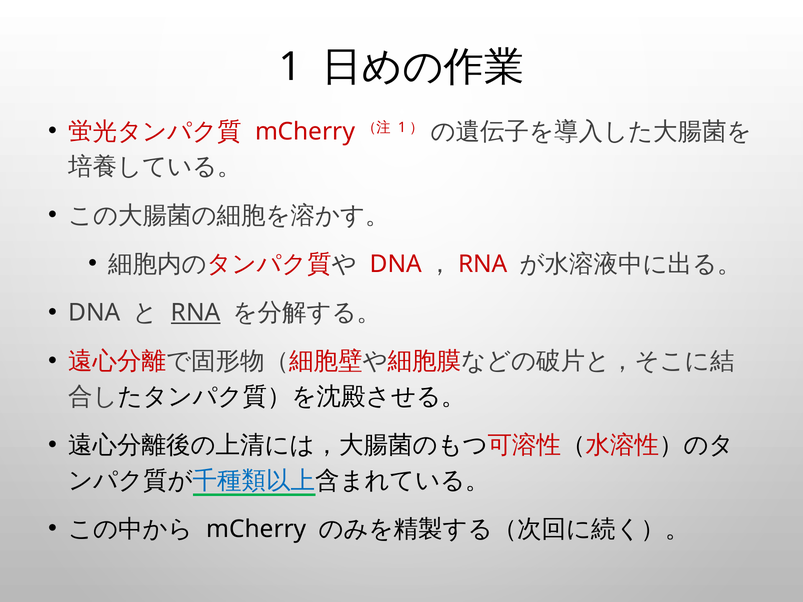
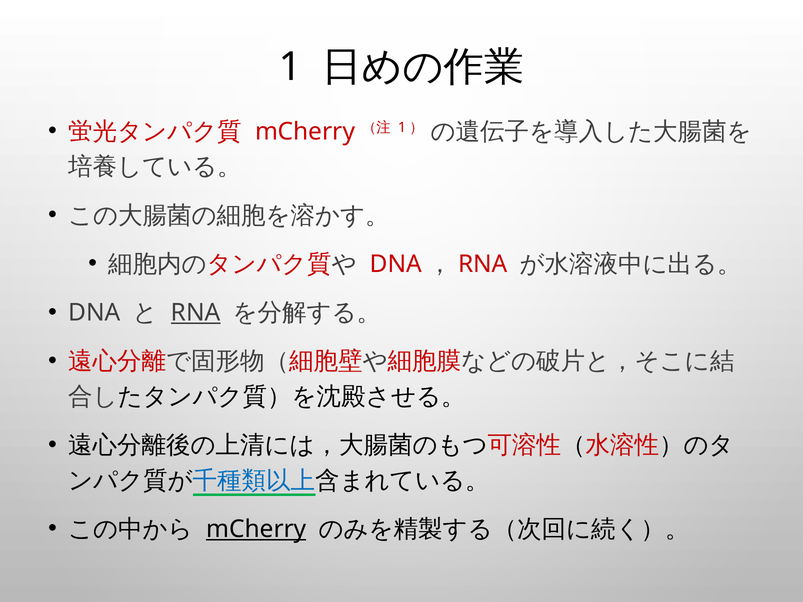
mCherry at (256, 529) underline: none -> present
